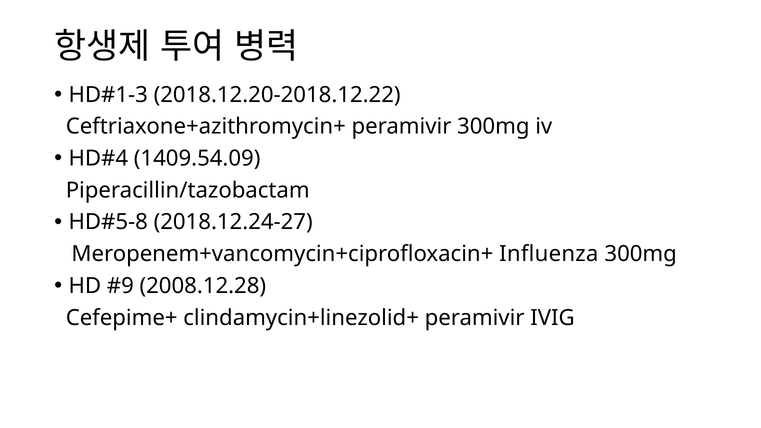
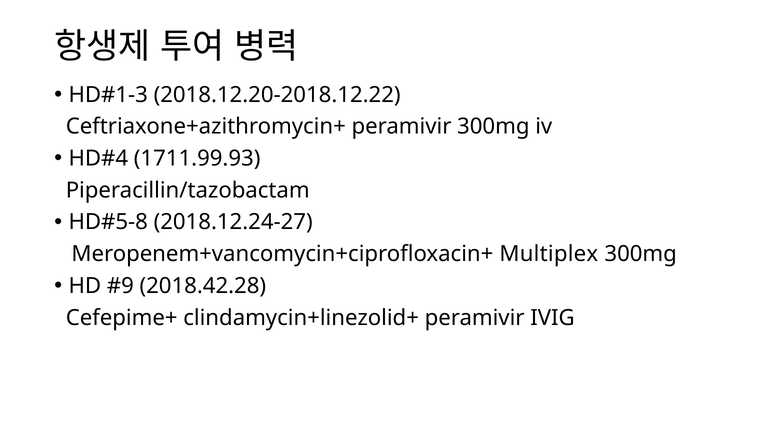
1409.54.09: 1409.54.09 -> 1711.99.93
Influenza: Influenza -> Multiplex
2008.12.28: 2008.12.28 -> 2018.42.28
